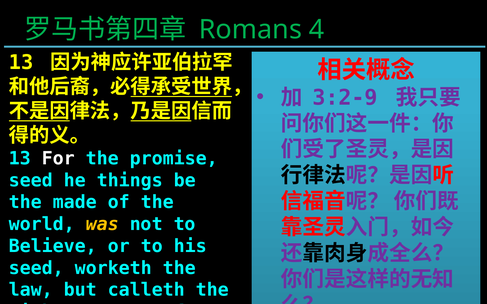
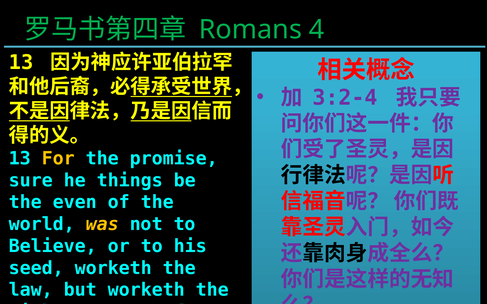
3:2-9: 3:2-9 -> 3:2-4
For colour: white -> yellow
seed at (31, 181): seed -> sure
made: made -> even
but calleth: calleth -> worketh
